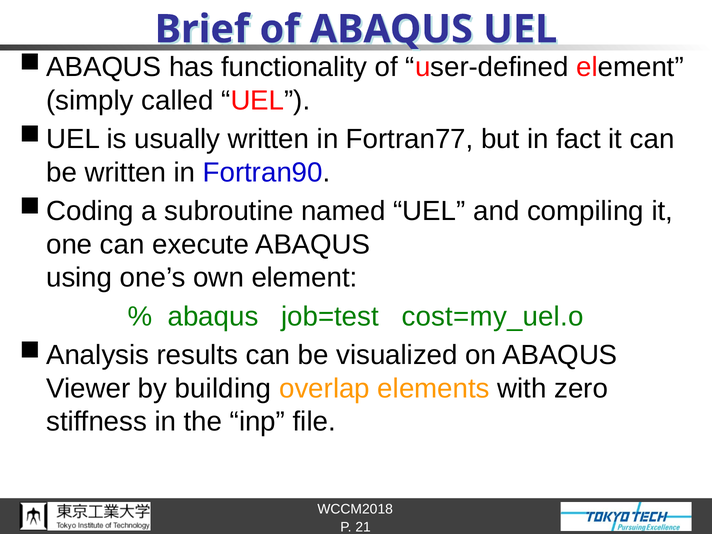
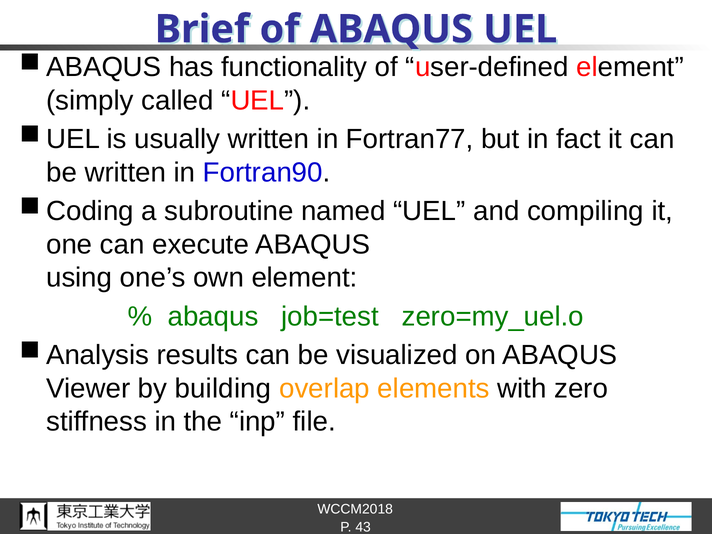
cost=my_uel.o: cost=my_uel.o -> zero=my_uel.o
21: 21 -> 43
